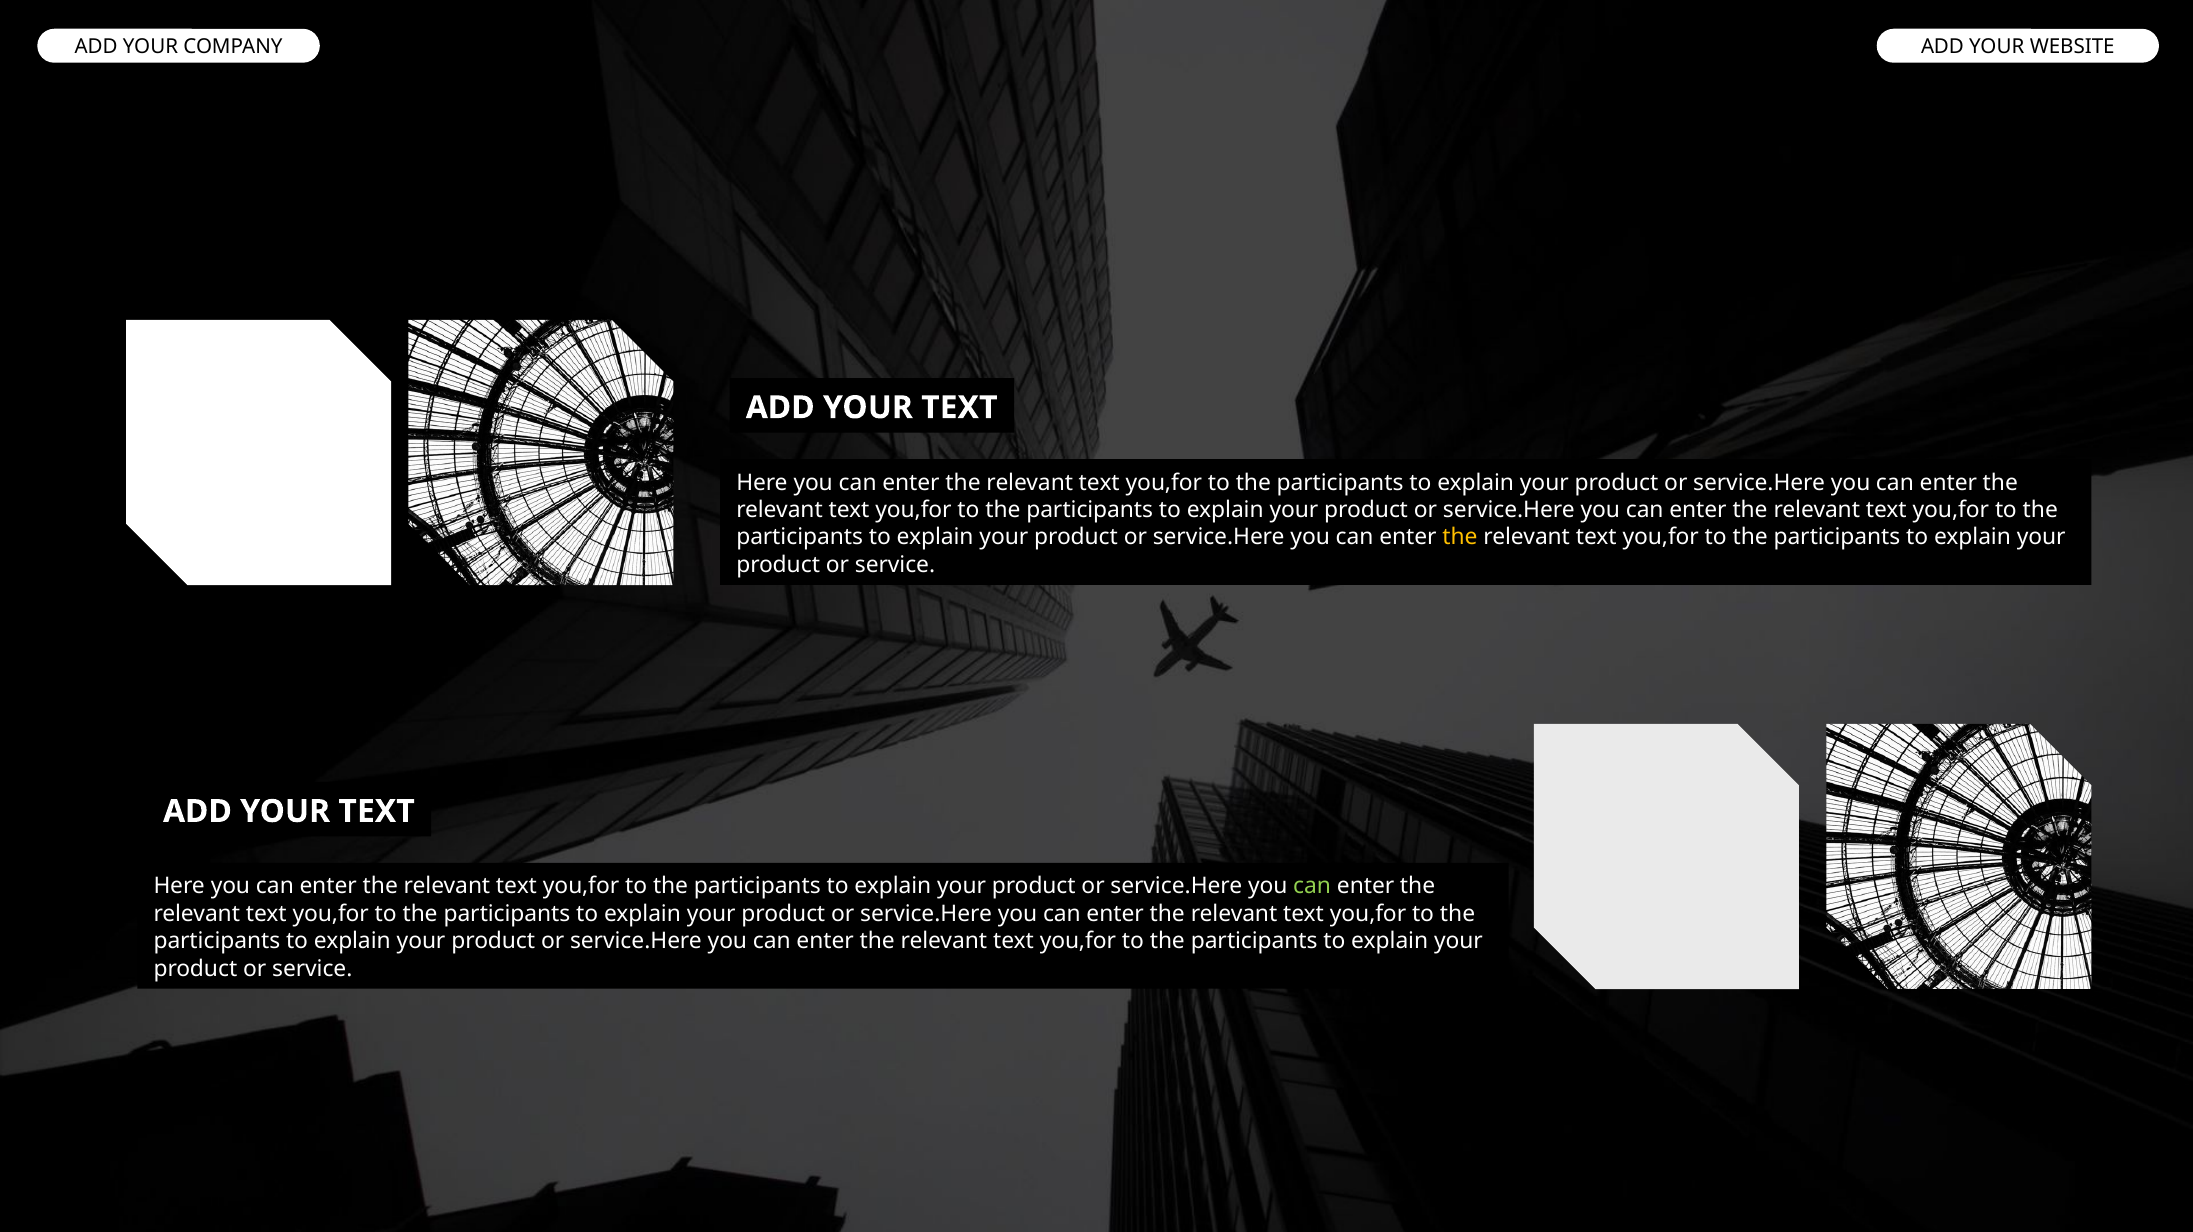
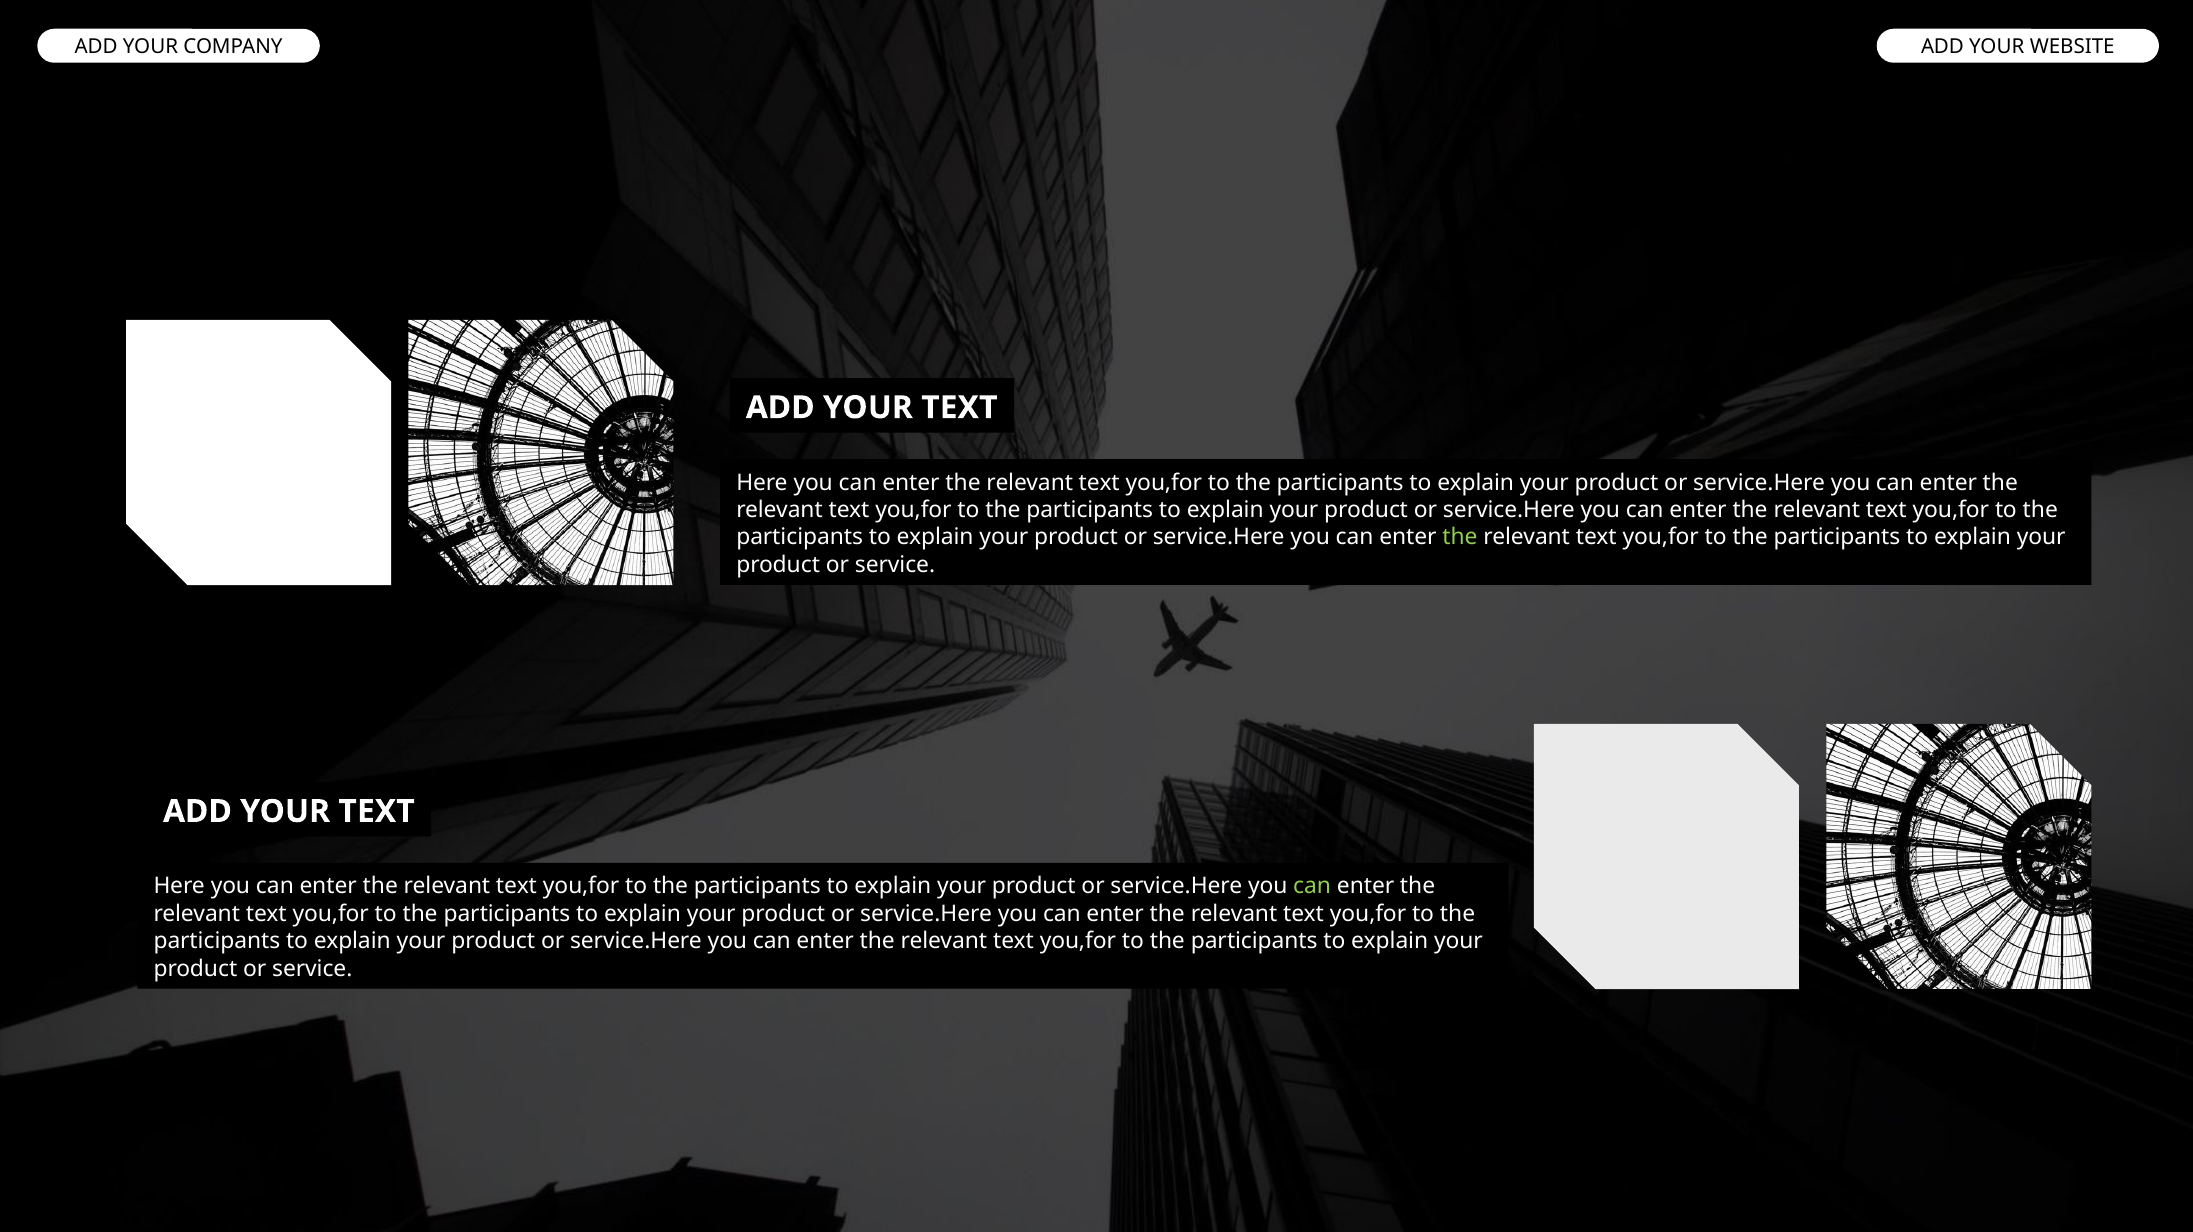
the at (1460, 537) colour: yellow -> light green
